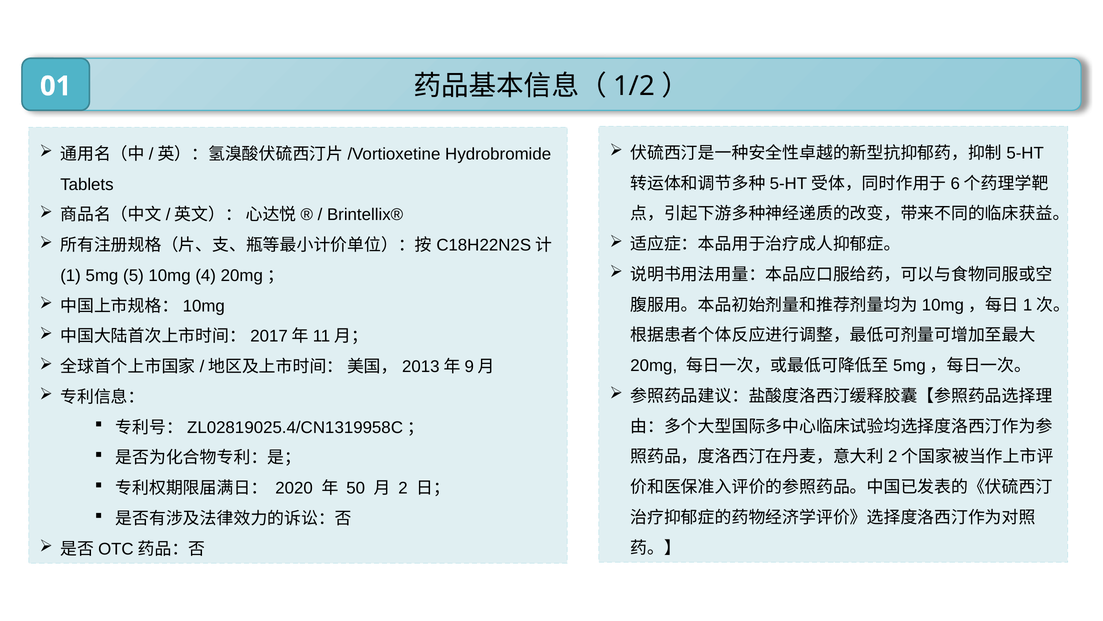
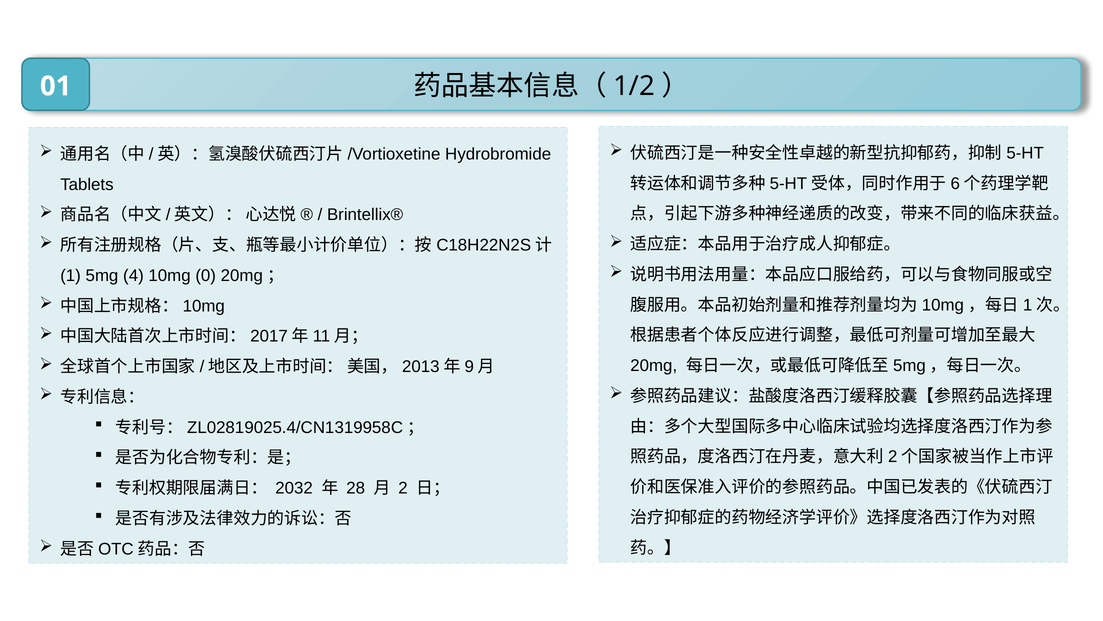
5: 5 -> 4
4: 4 -> 0
2020: 2020 -> 2032
50: 50 -> 28
